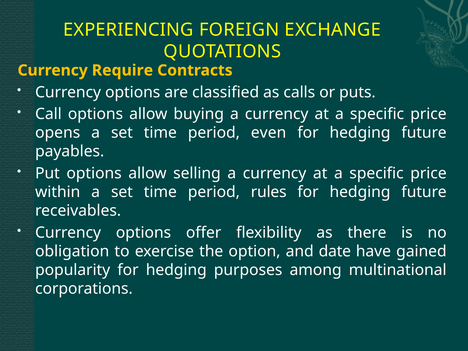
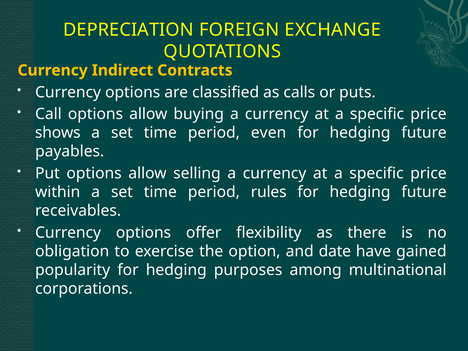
EXPERIENCING: EXPERIENCING -> DEPRECIATION
Require: Require -> Indirect
opens: opens -> shows
